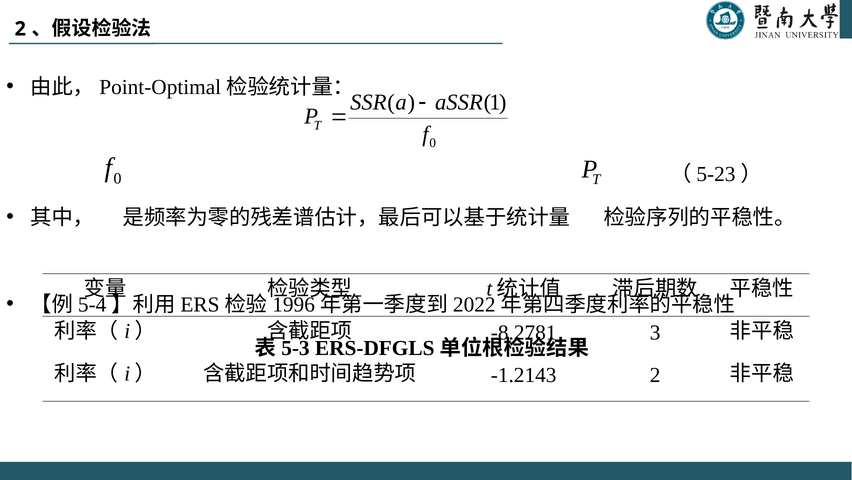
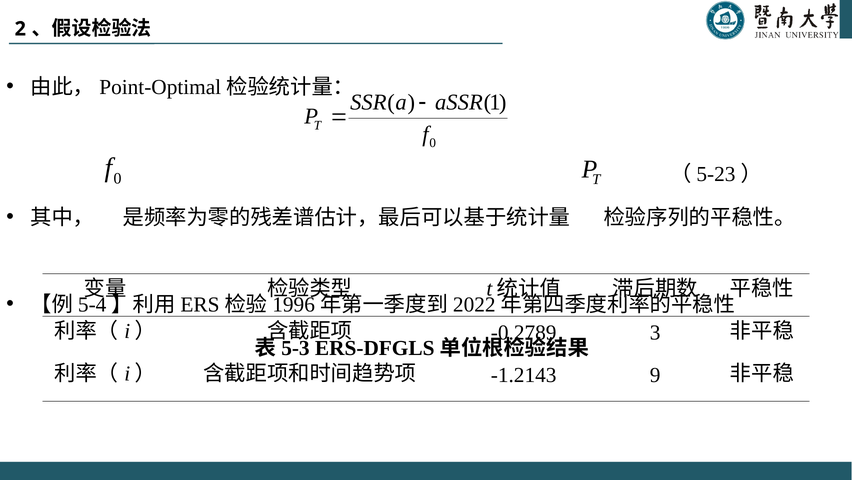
-8.2781: -8.2781 -> -0.2789
-1.2143 2: 2 -> 9
